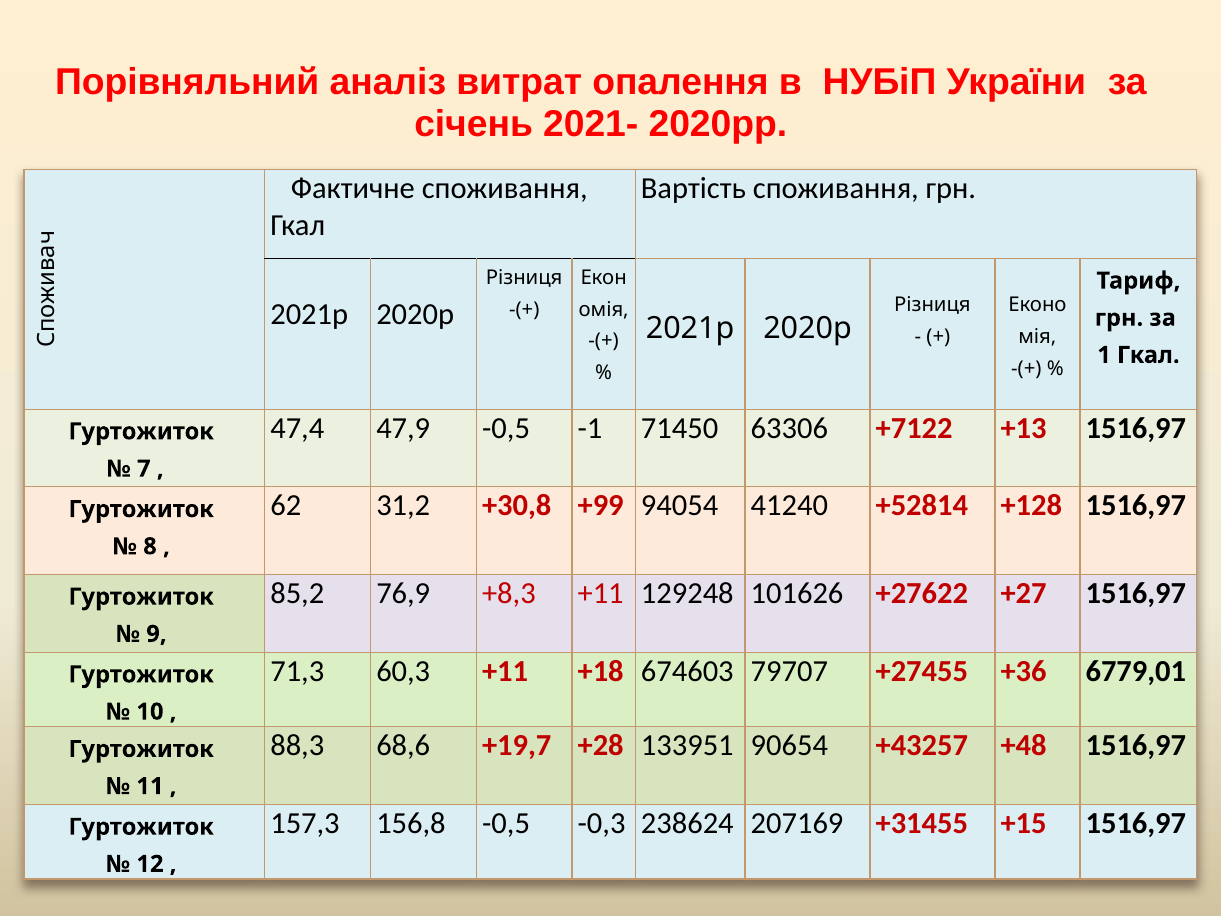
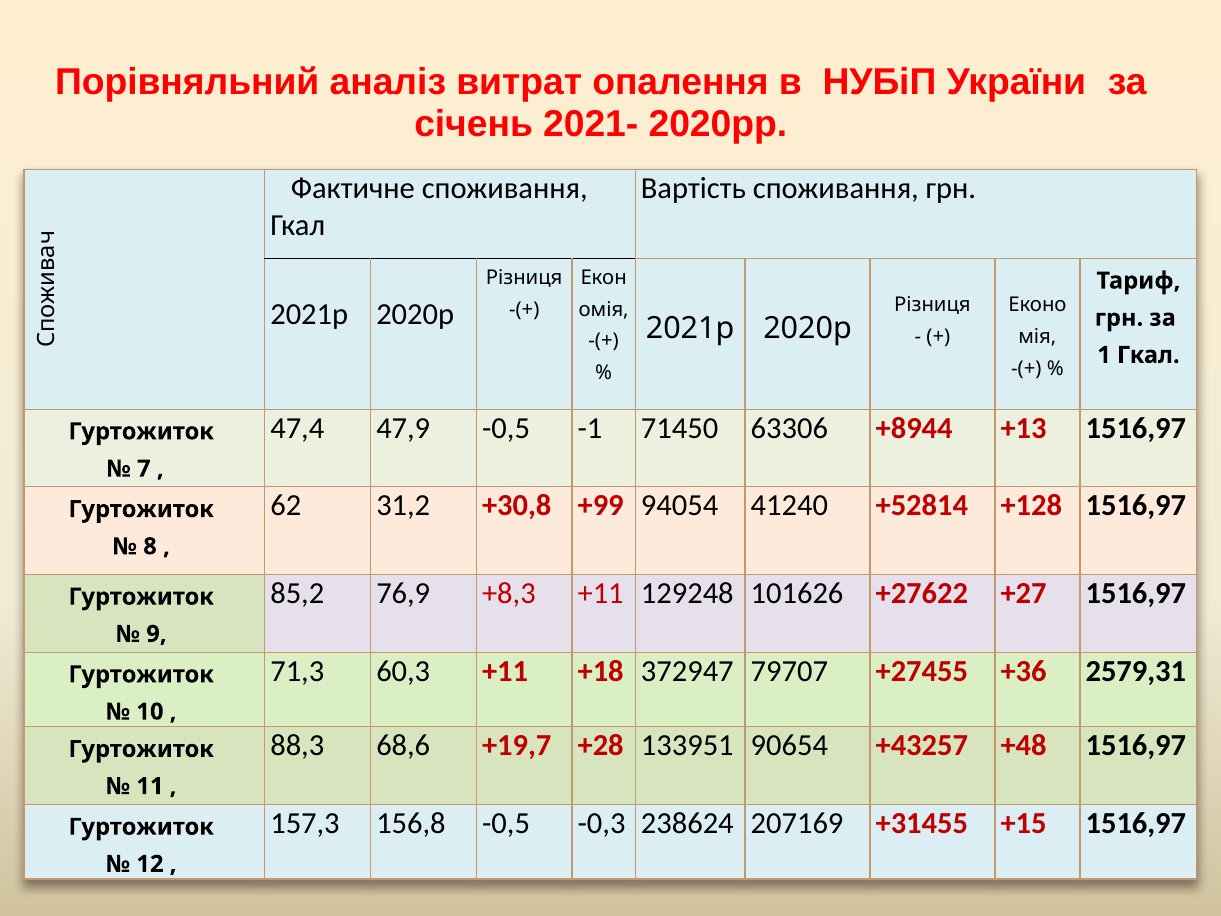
+7122: +7122 -> +8944
674603: 674603 -> 372947
6779,01: 6779,01 -> 2579,31
